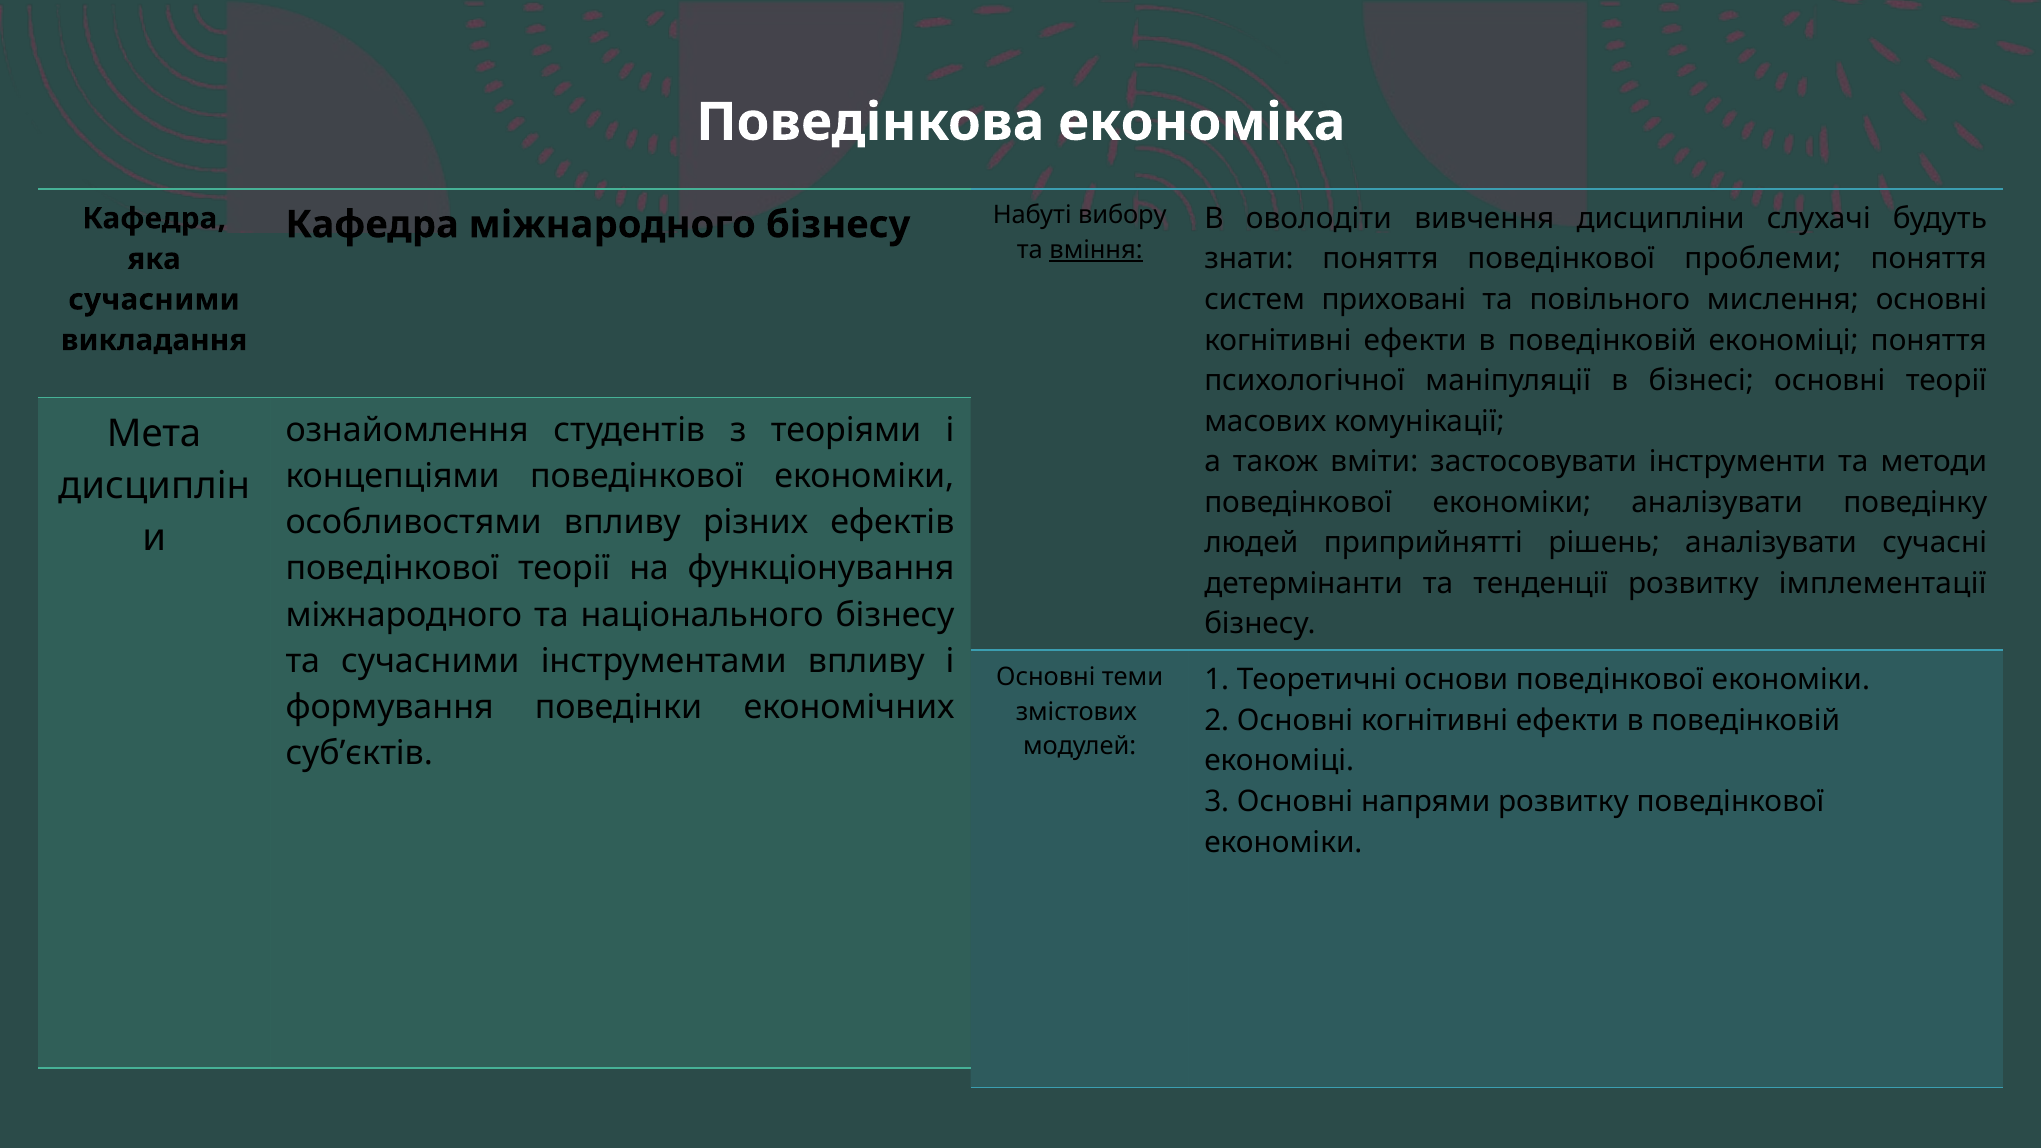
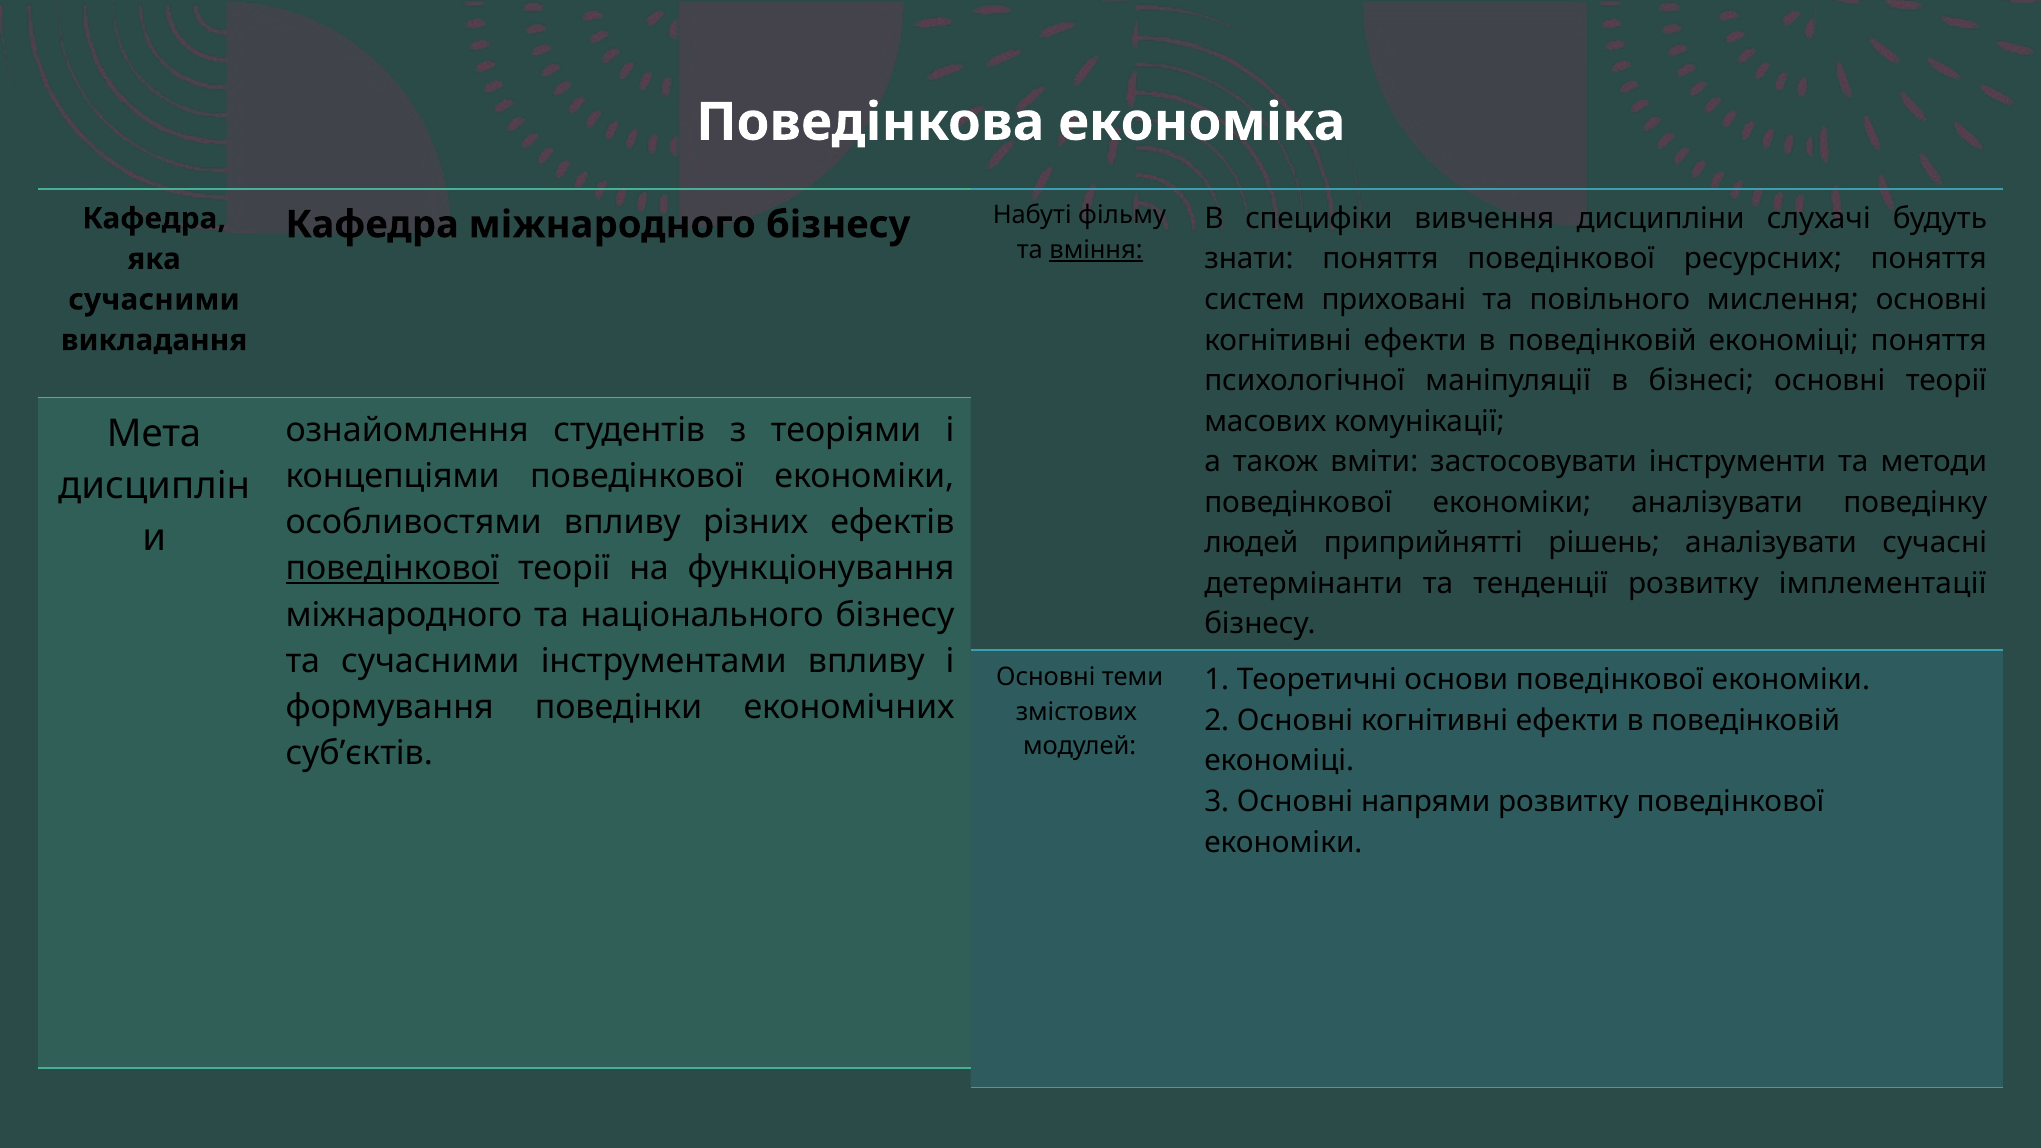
вибору: вибору -> фільму
оволодіти: оволодіти -> специфіки
проблеми: проблеми -> ресурсних
поведінкової at (392, 569) underline: none -> present
